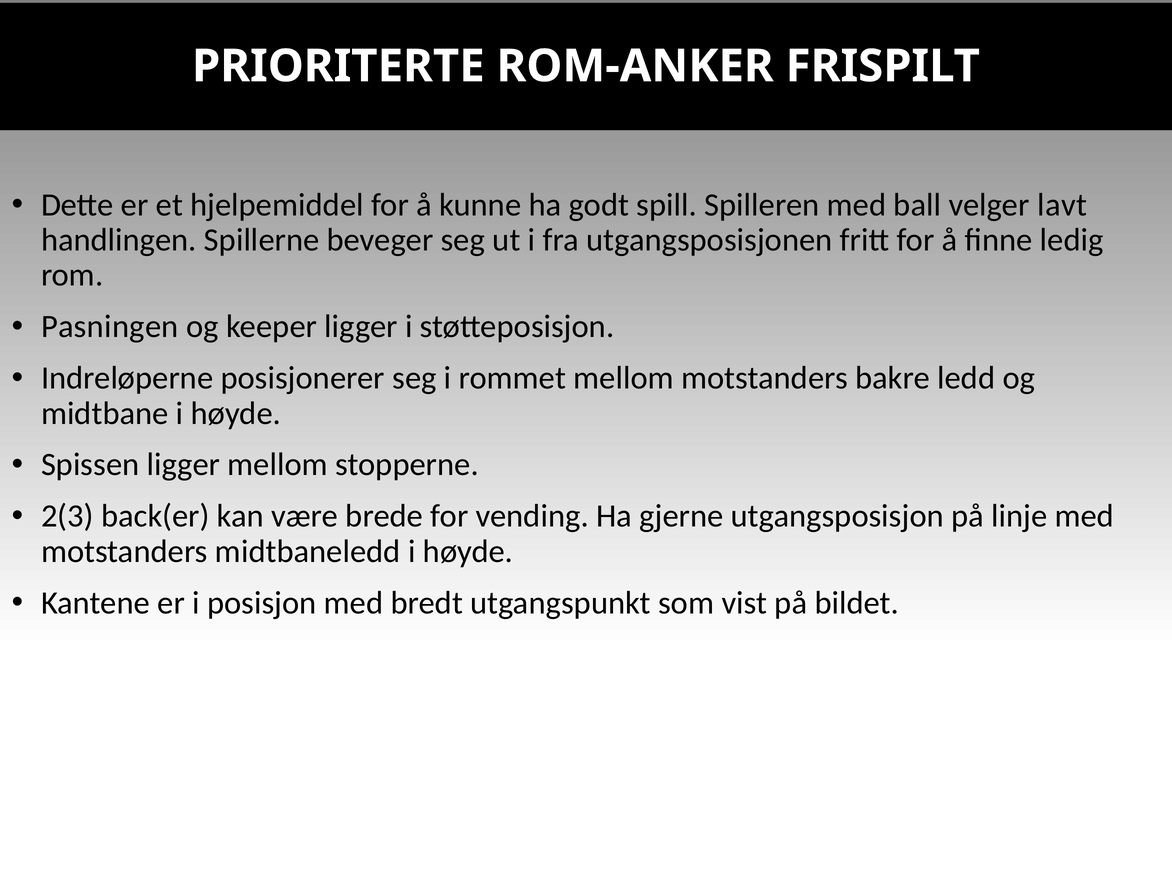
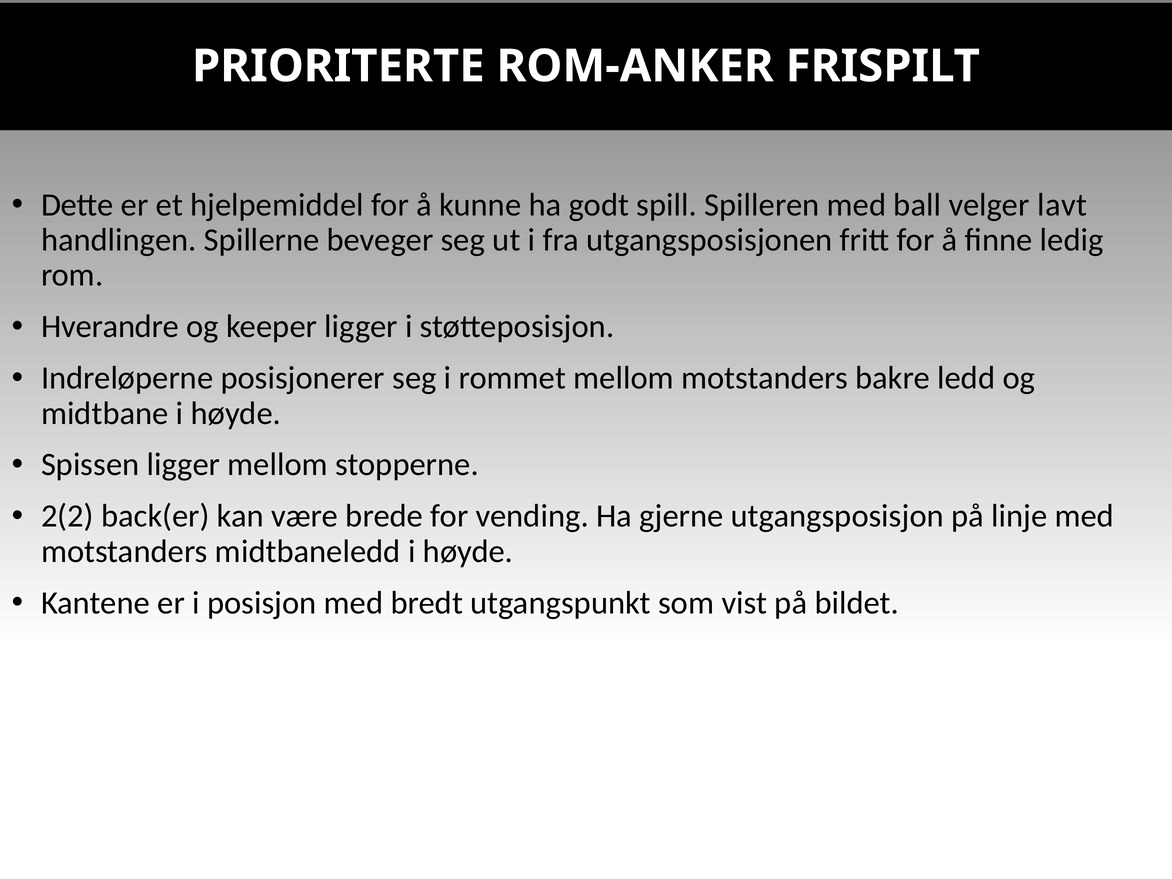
Pasningen: Pasningen -> Hverandre
2(3: 2(3 -> 2(2
